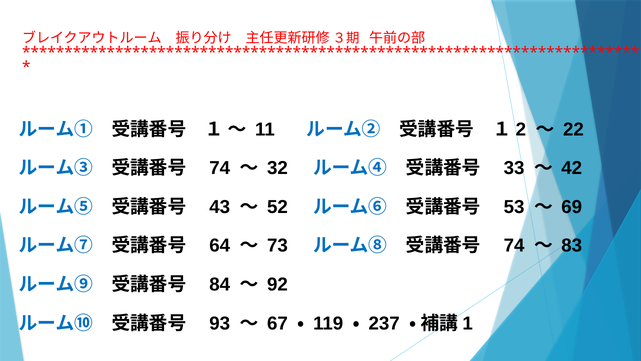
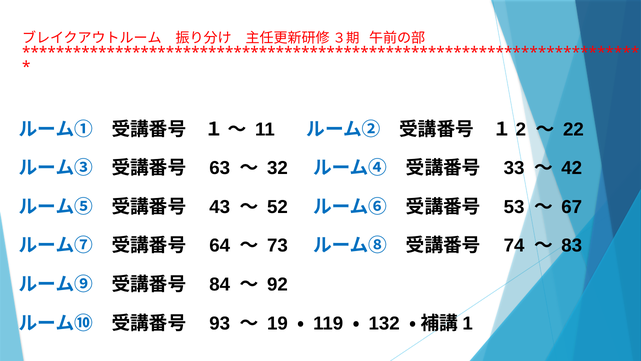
74 at (220, 168): 74 -> 63
69: 69 -> 67
67: 67 -> 19
237: 237 -> 132
